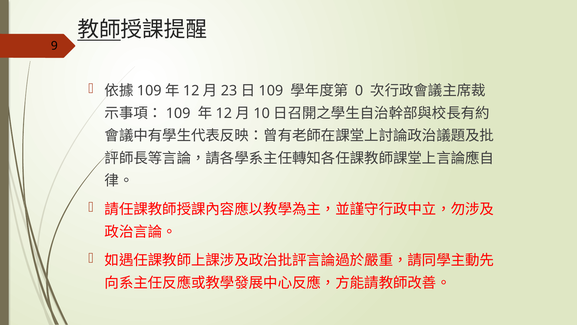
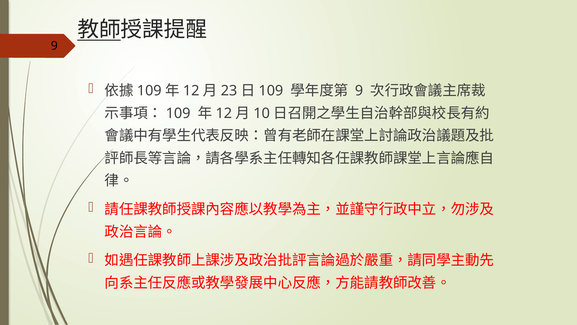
0 at (359, 91): 0 -> 9
